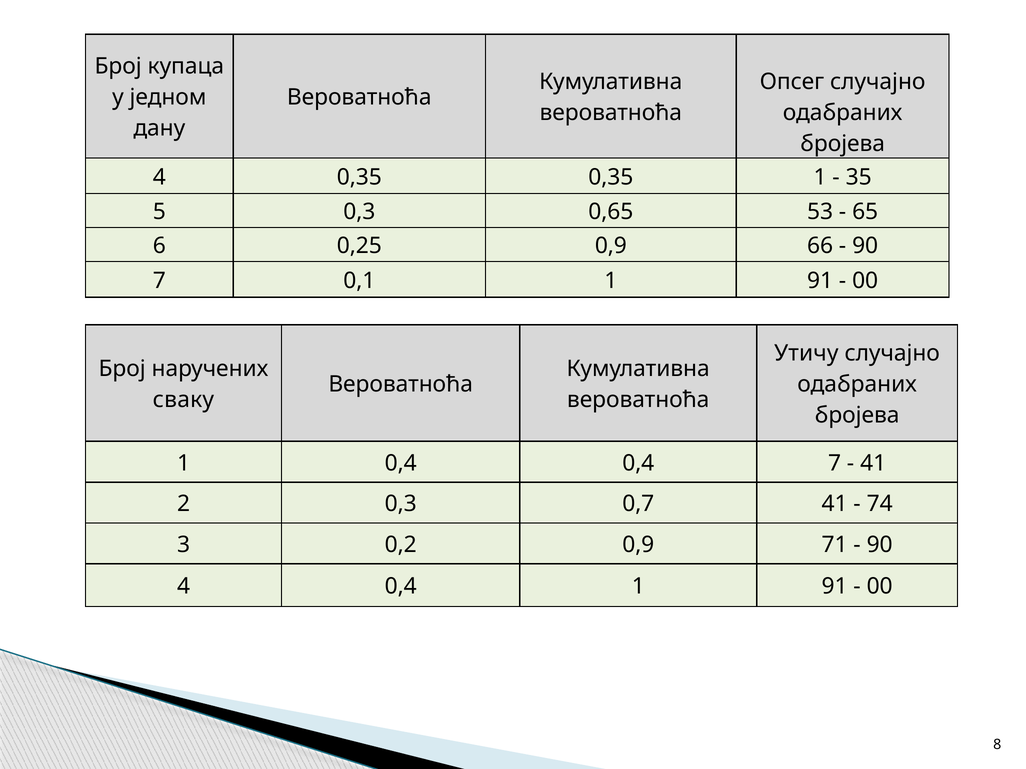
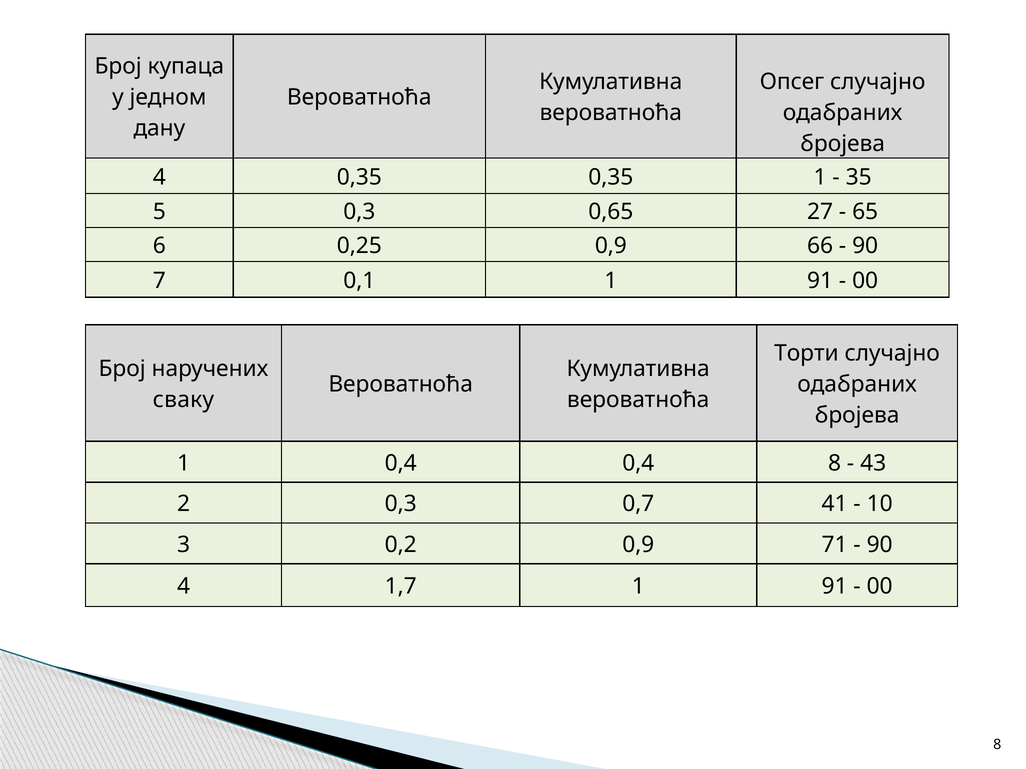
53: 53 -> 27
Утичу: Утичу -> Торти
0,4 7: 7 -> 8
41 at (873, 463): 41 -> 43
74: 74 -> 10
4 0,4: 0,4 -> 1,7
